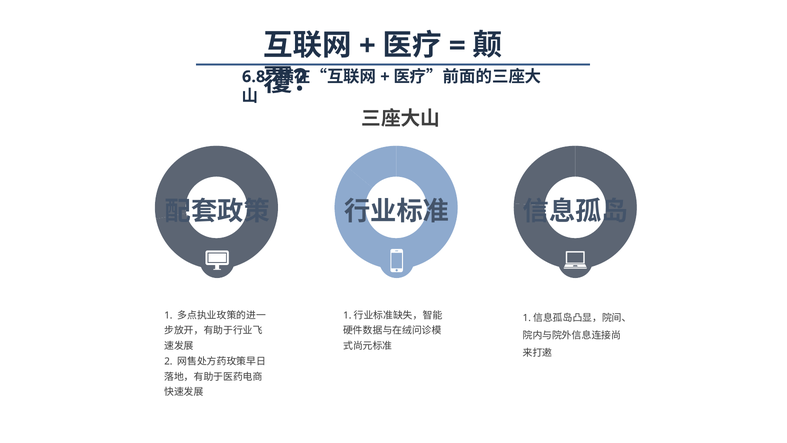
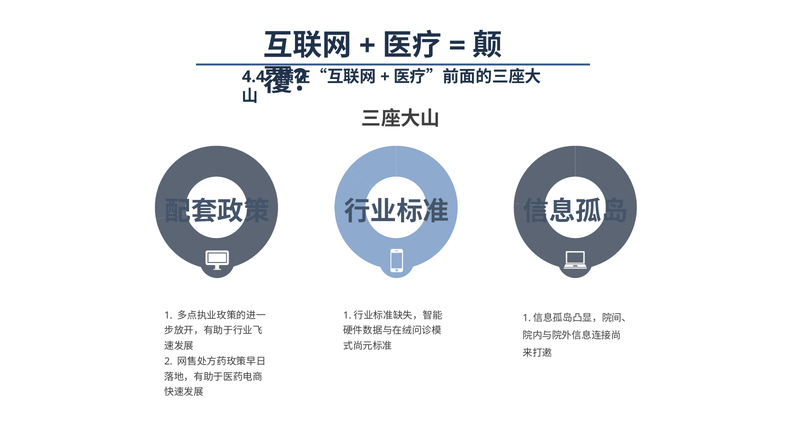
6.8: 6.8 -> 4.4
